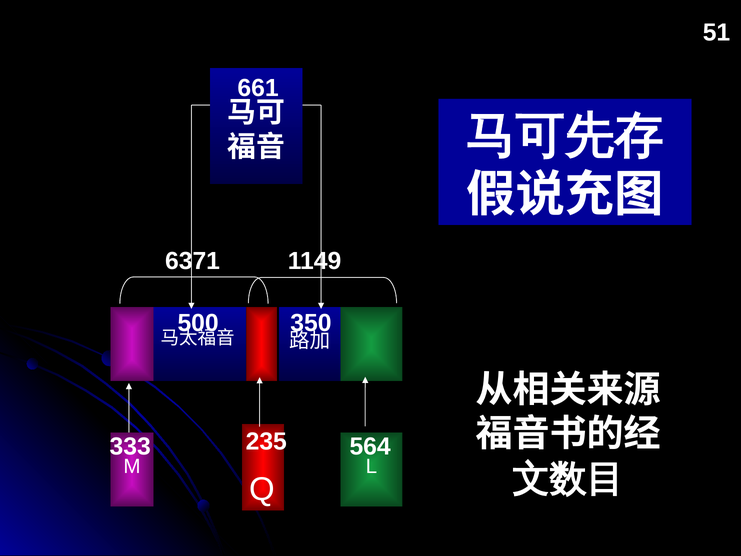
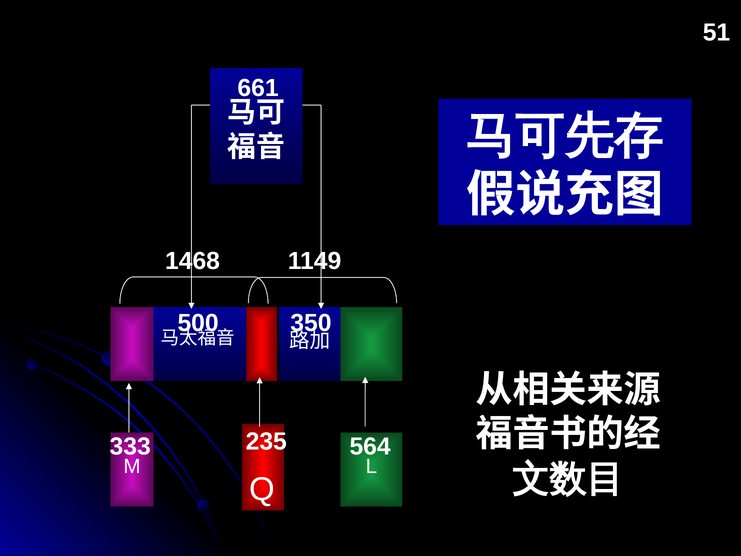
6371: 6371 -> 1468
